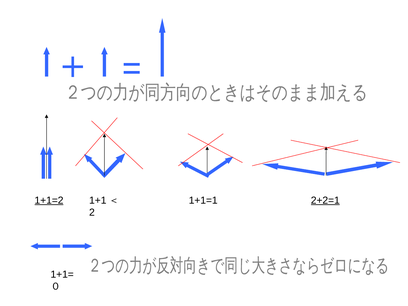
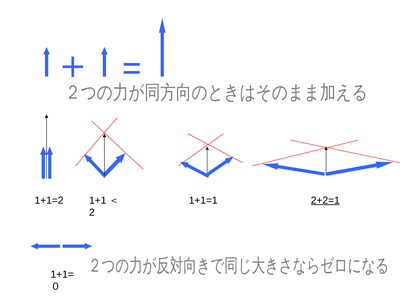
1+1=2 underline: present -> none
